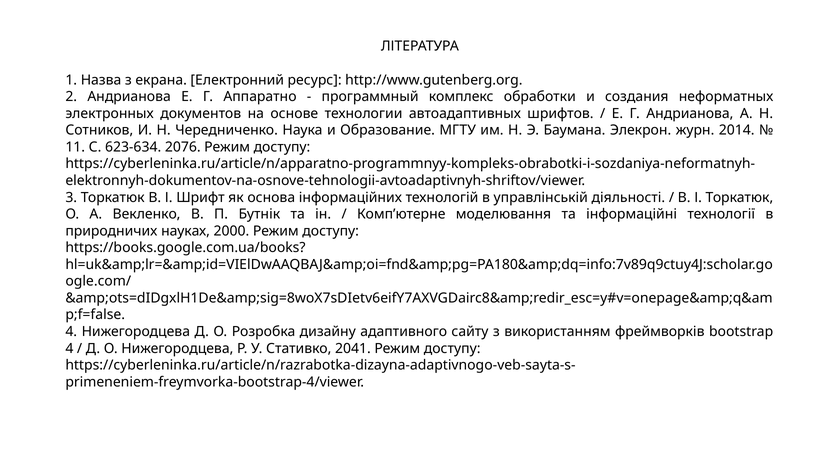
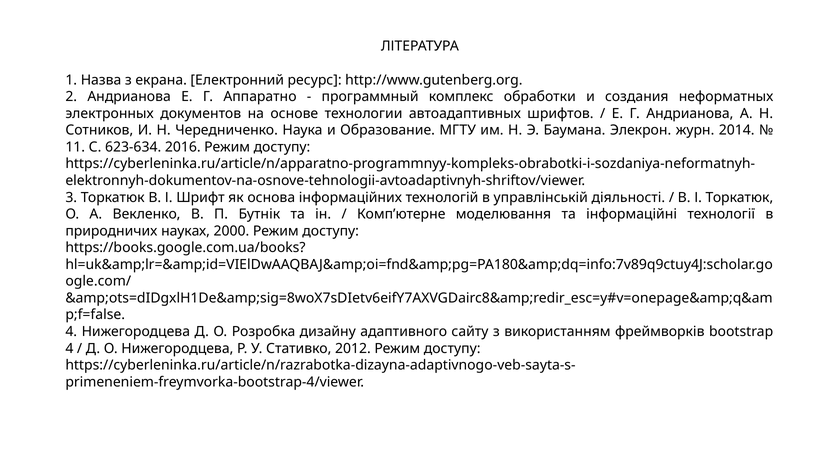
2076: 2076 -> 2016
2041: 2041 -> 2012
